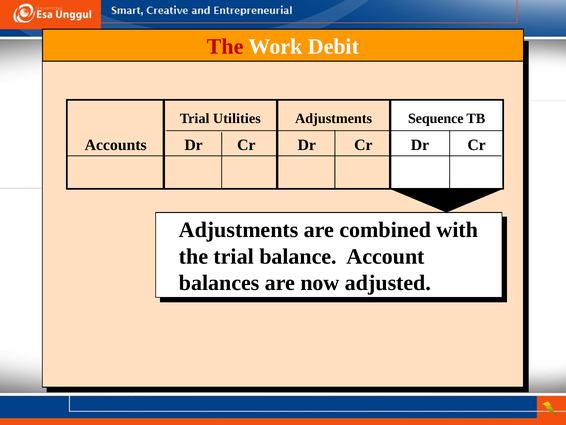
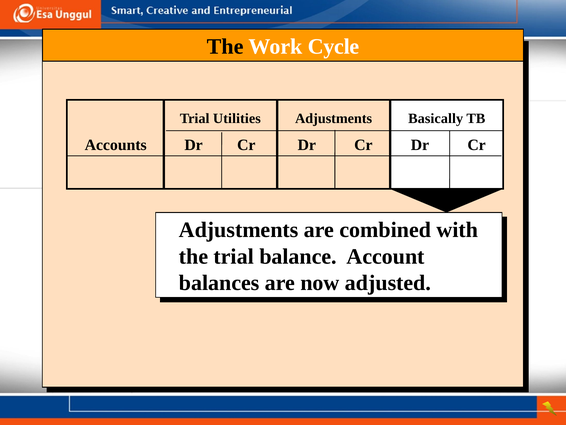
The at (225, 47) colour: red -> black
Debit: Debit -> Cycle
Sequence: Sequence -> Basically
